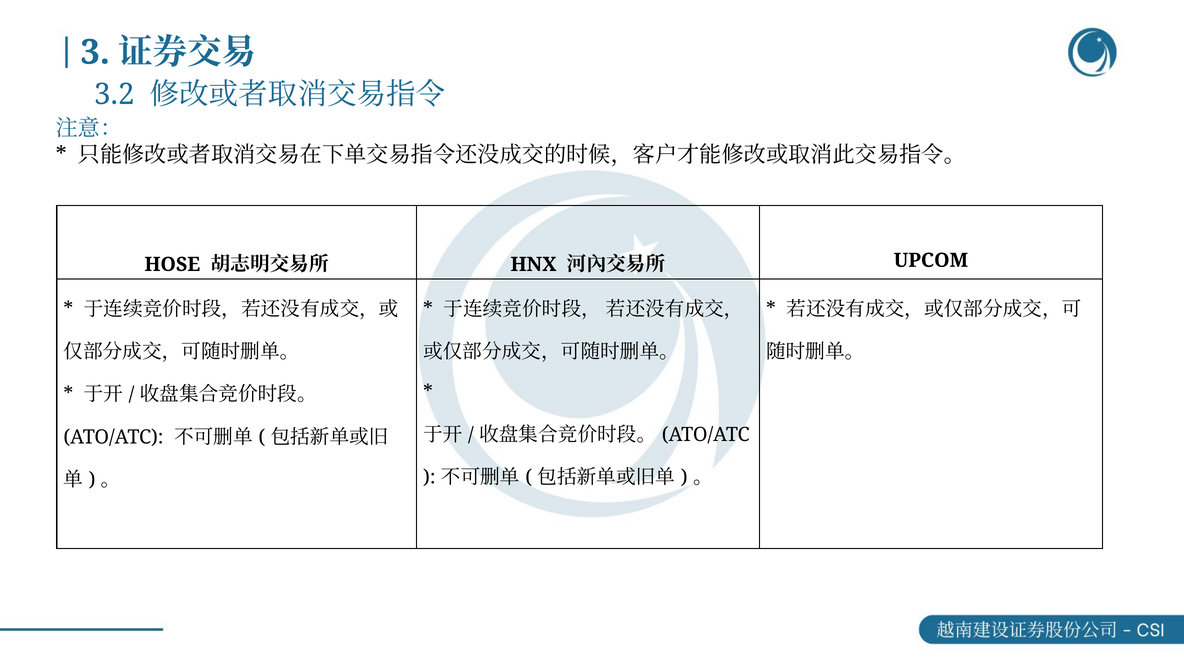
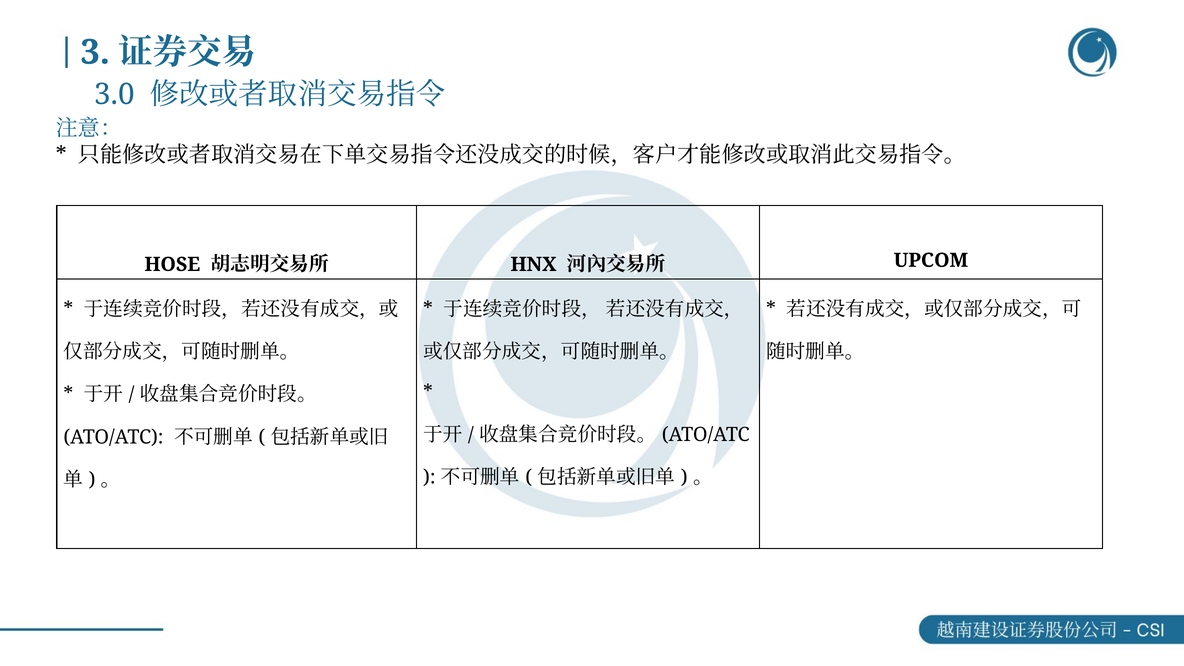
3.2: 3.2 -> 3.0
